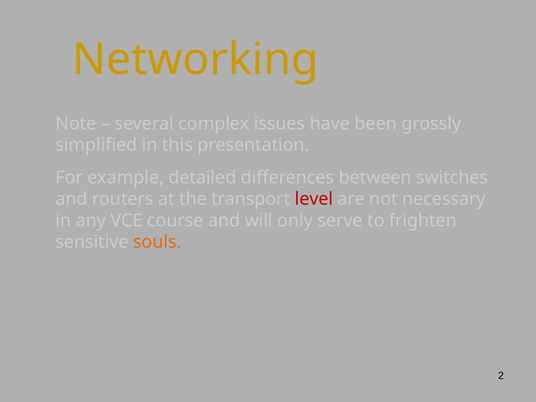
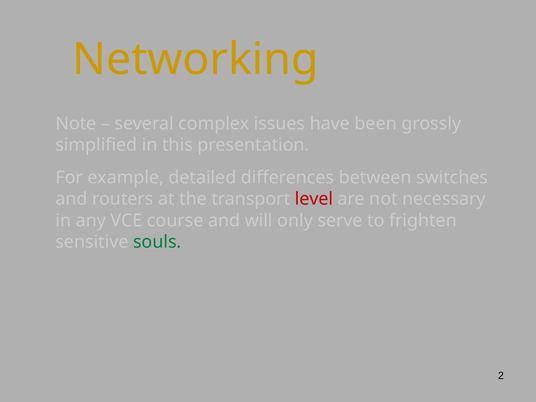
souls colour: orange -> green
